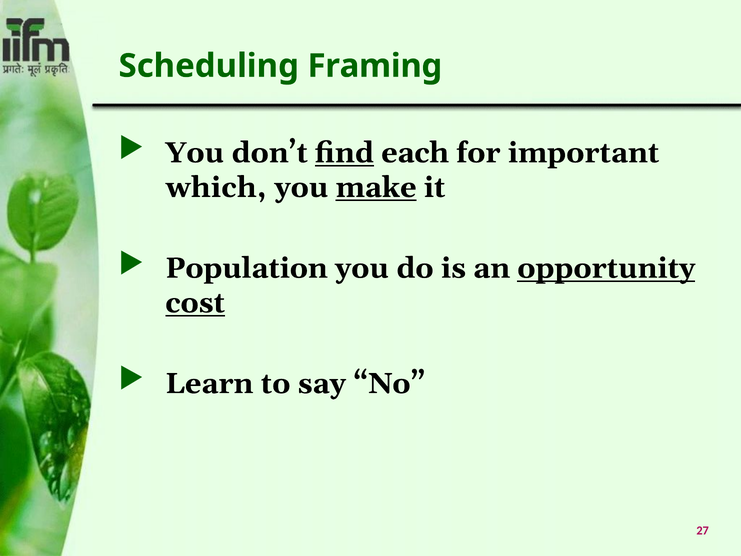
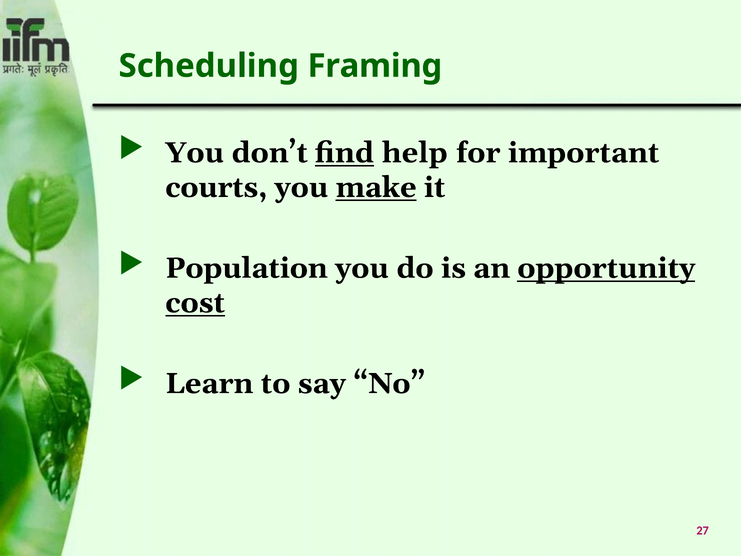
each: each -> help
which: which -> courts
